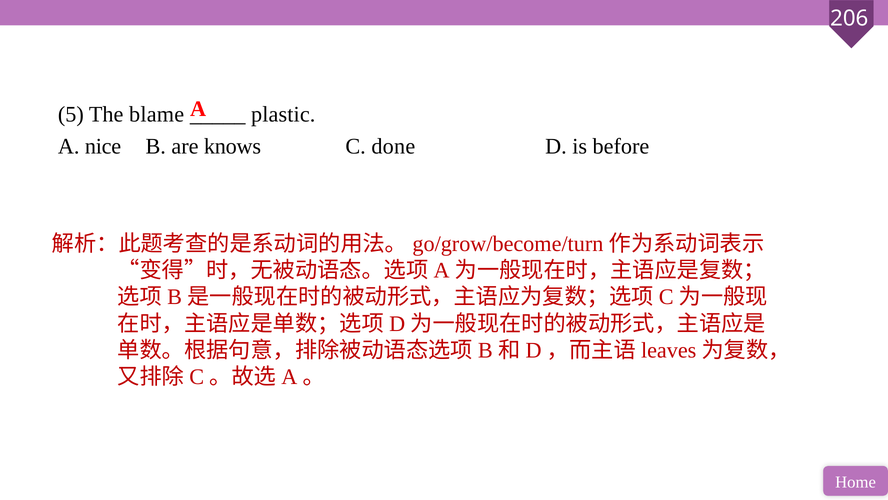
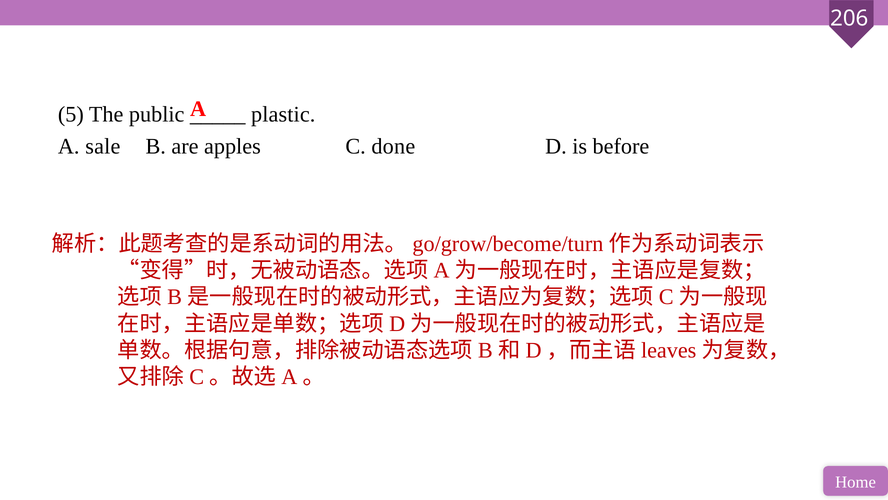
blame: blame -> public
nice: nice -> sale
knows: knows -> apples
